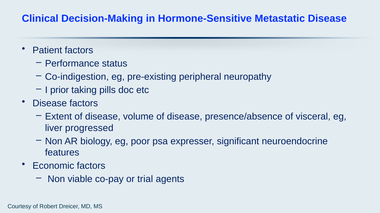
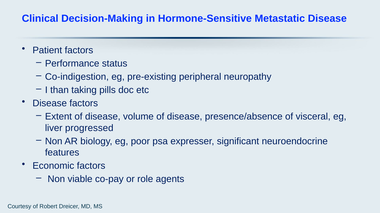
prior: prior -> than
trial: trial -> role
